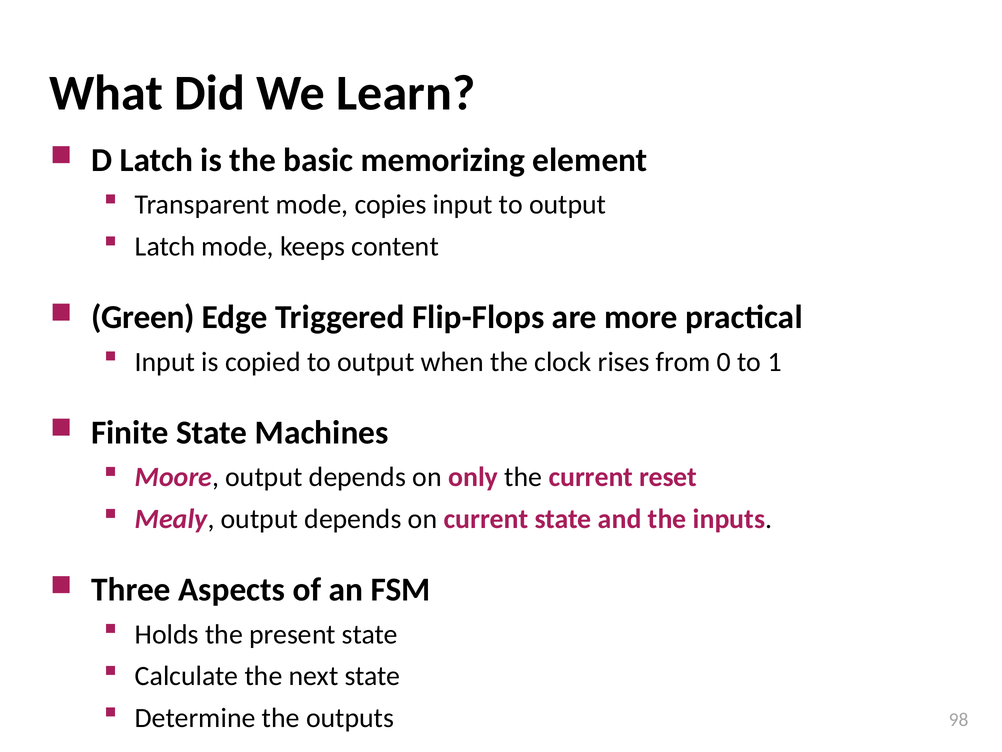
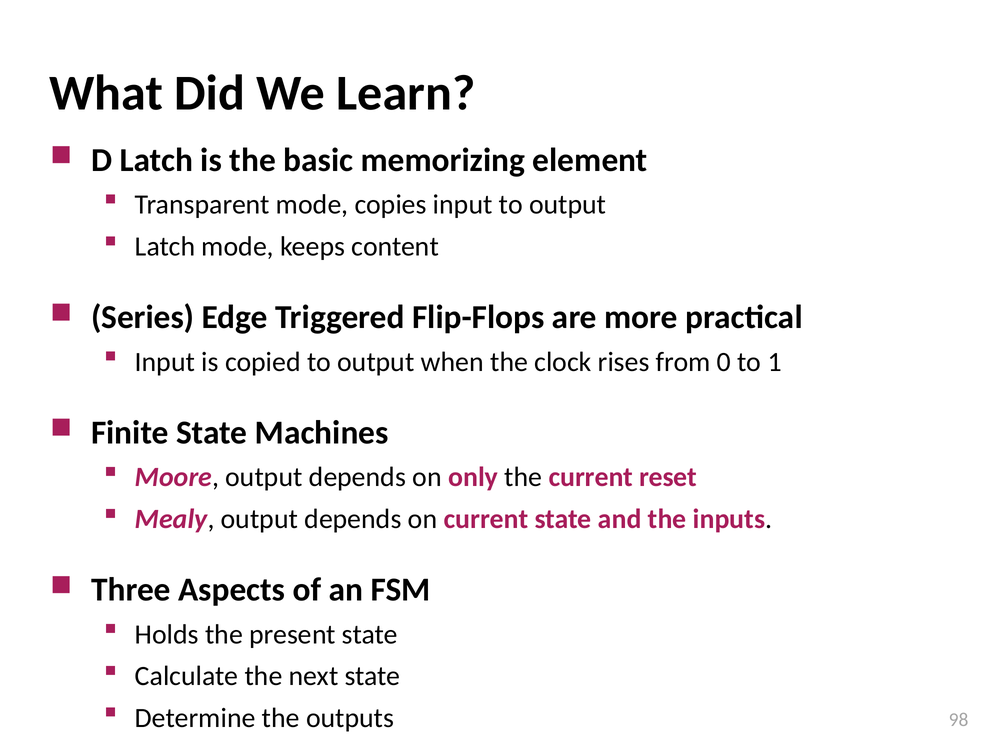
Green: Green -> Series
